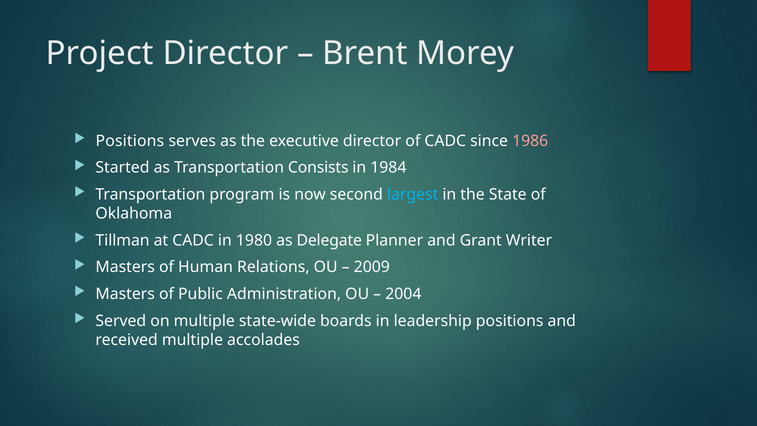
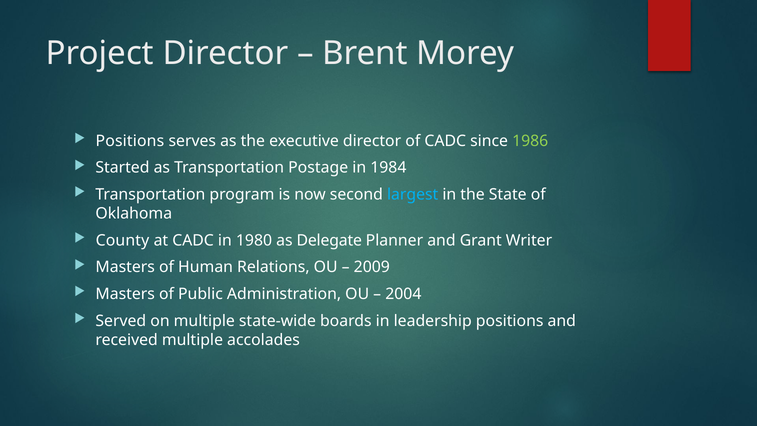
1986 colour: pink -> light green
Consists: Consists -> Postage
Tillman: Tillman -> County
